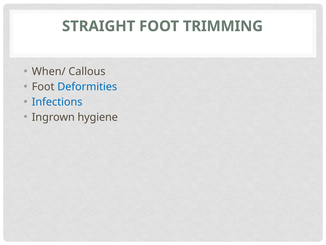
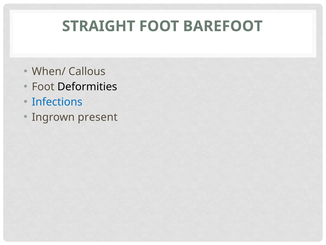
TRIMMING: TRIMMING -> BAREFOOT
Deformities colour: blue -> black
hygiene: hygiene -> present
